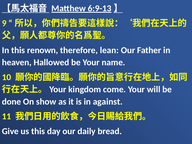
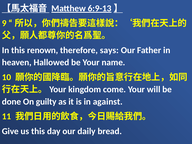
lean: lean -> says
show: show -> guilty
